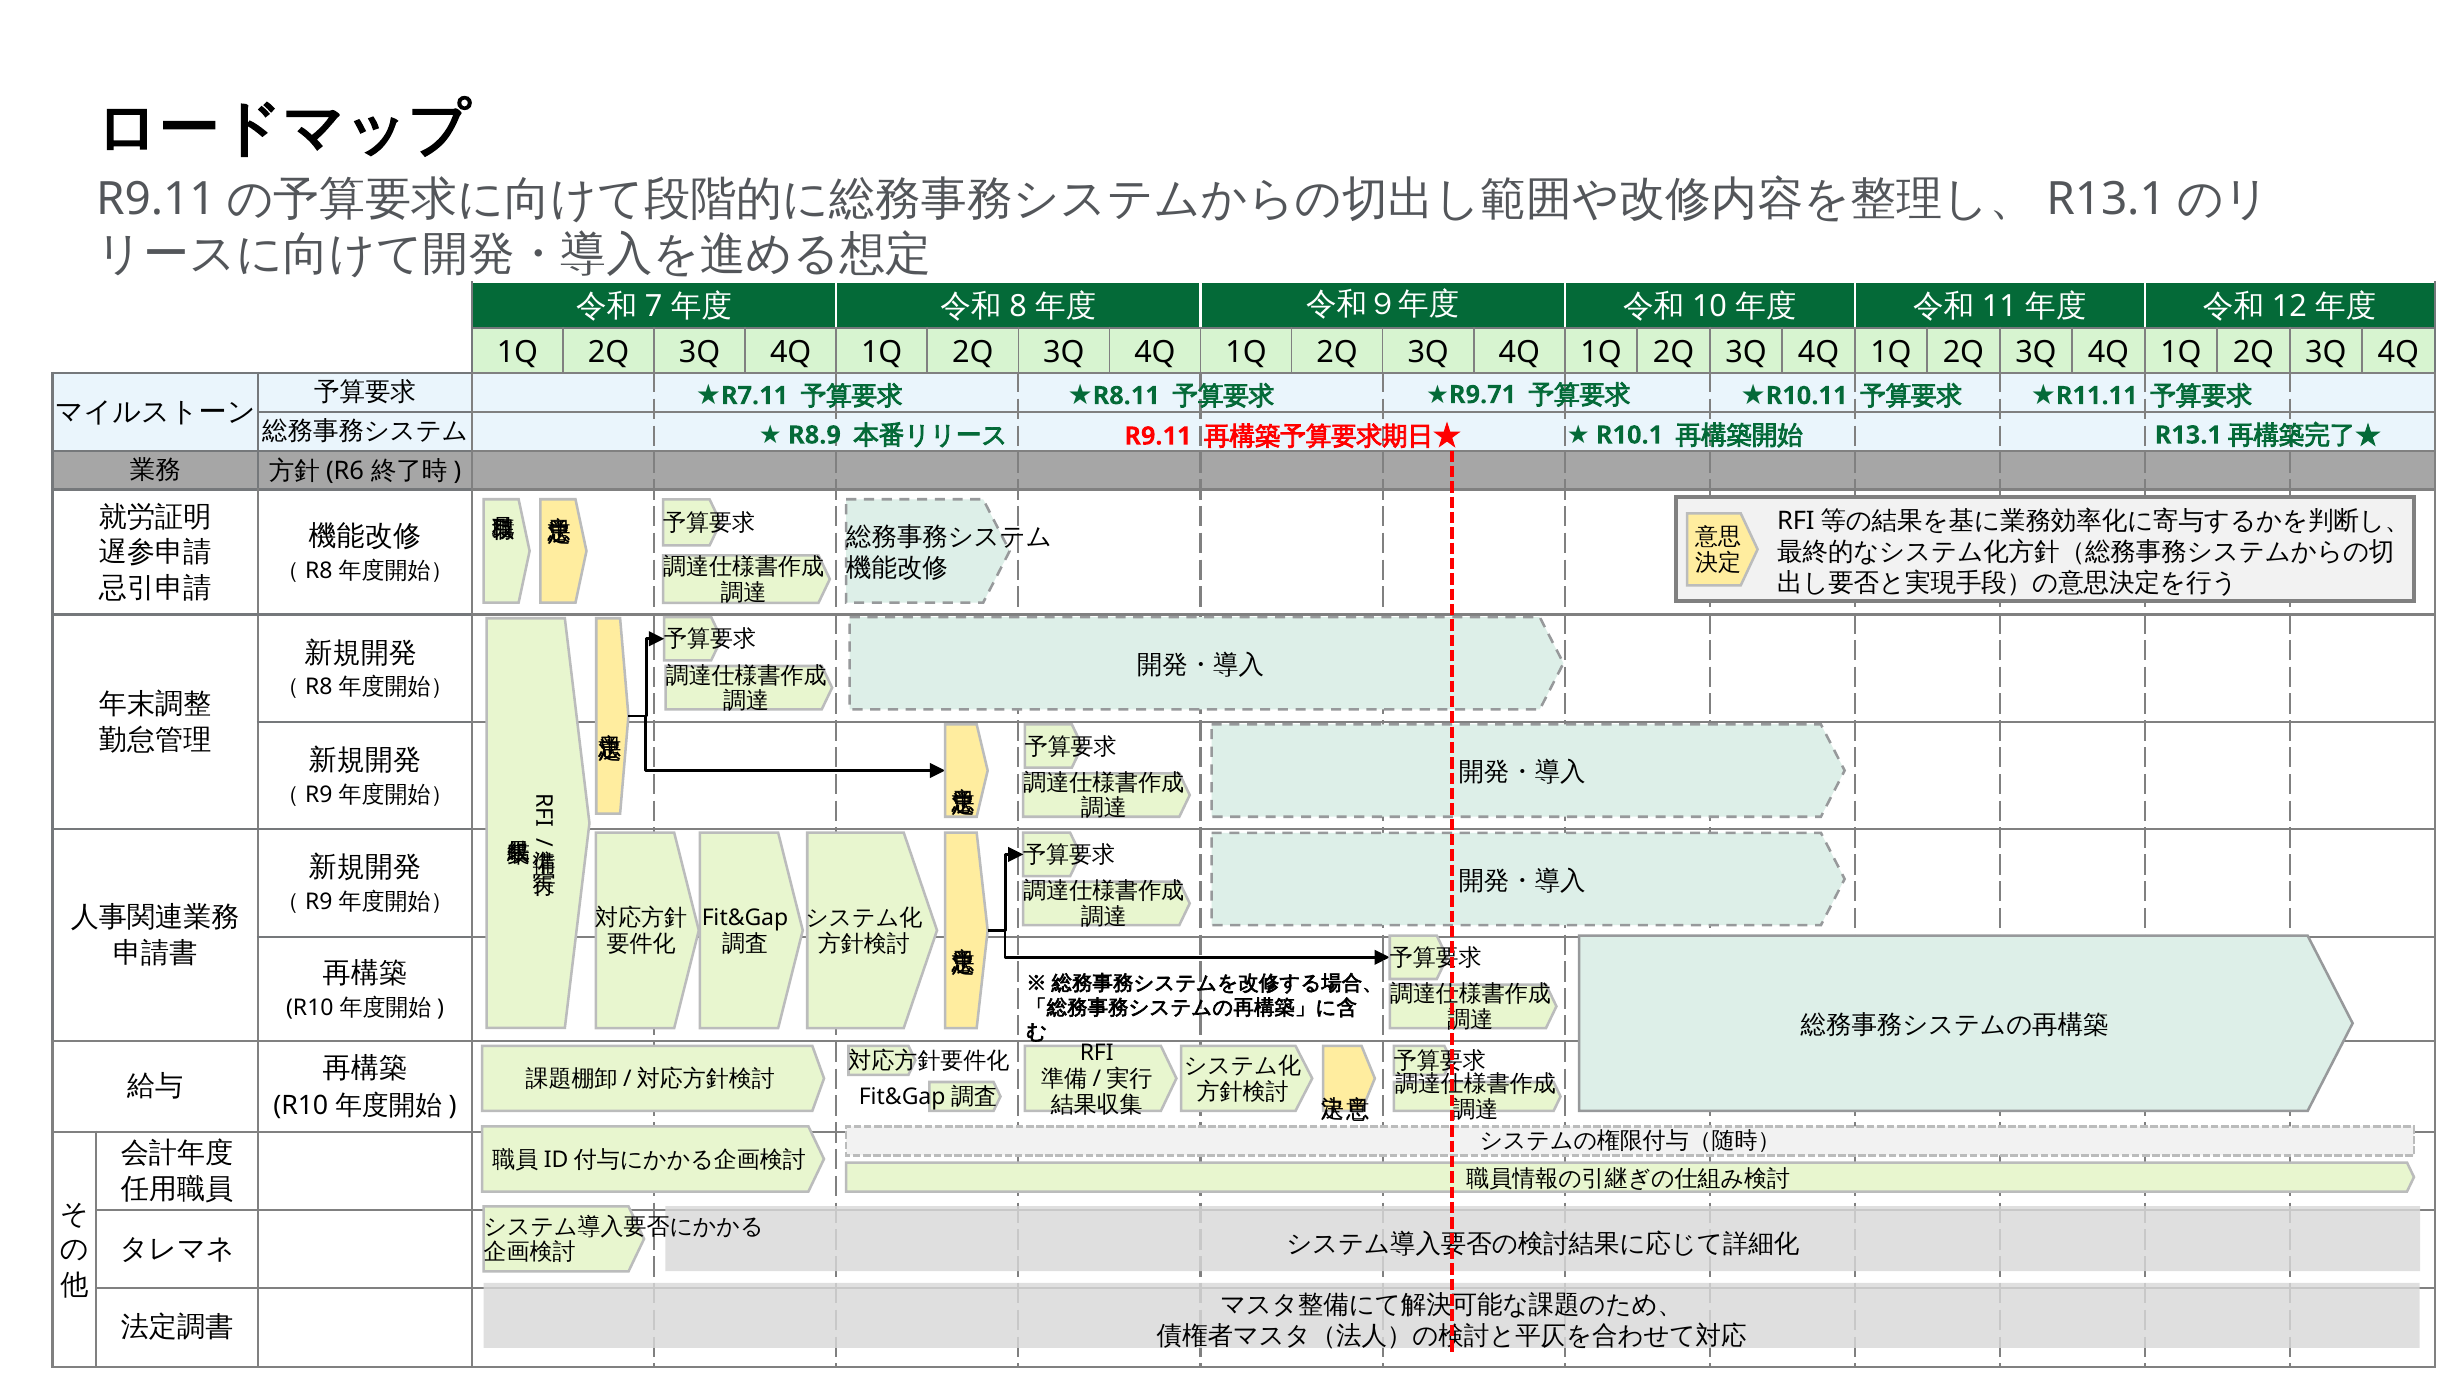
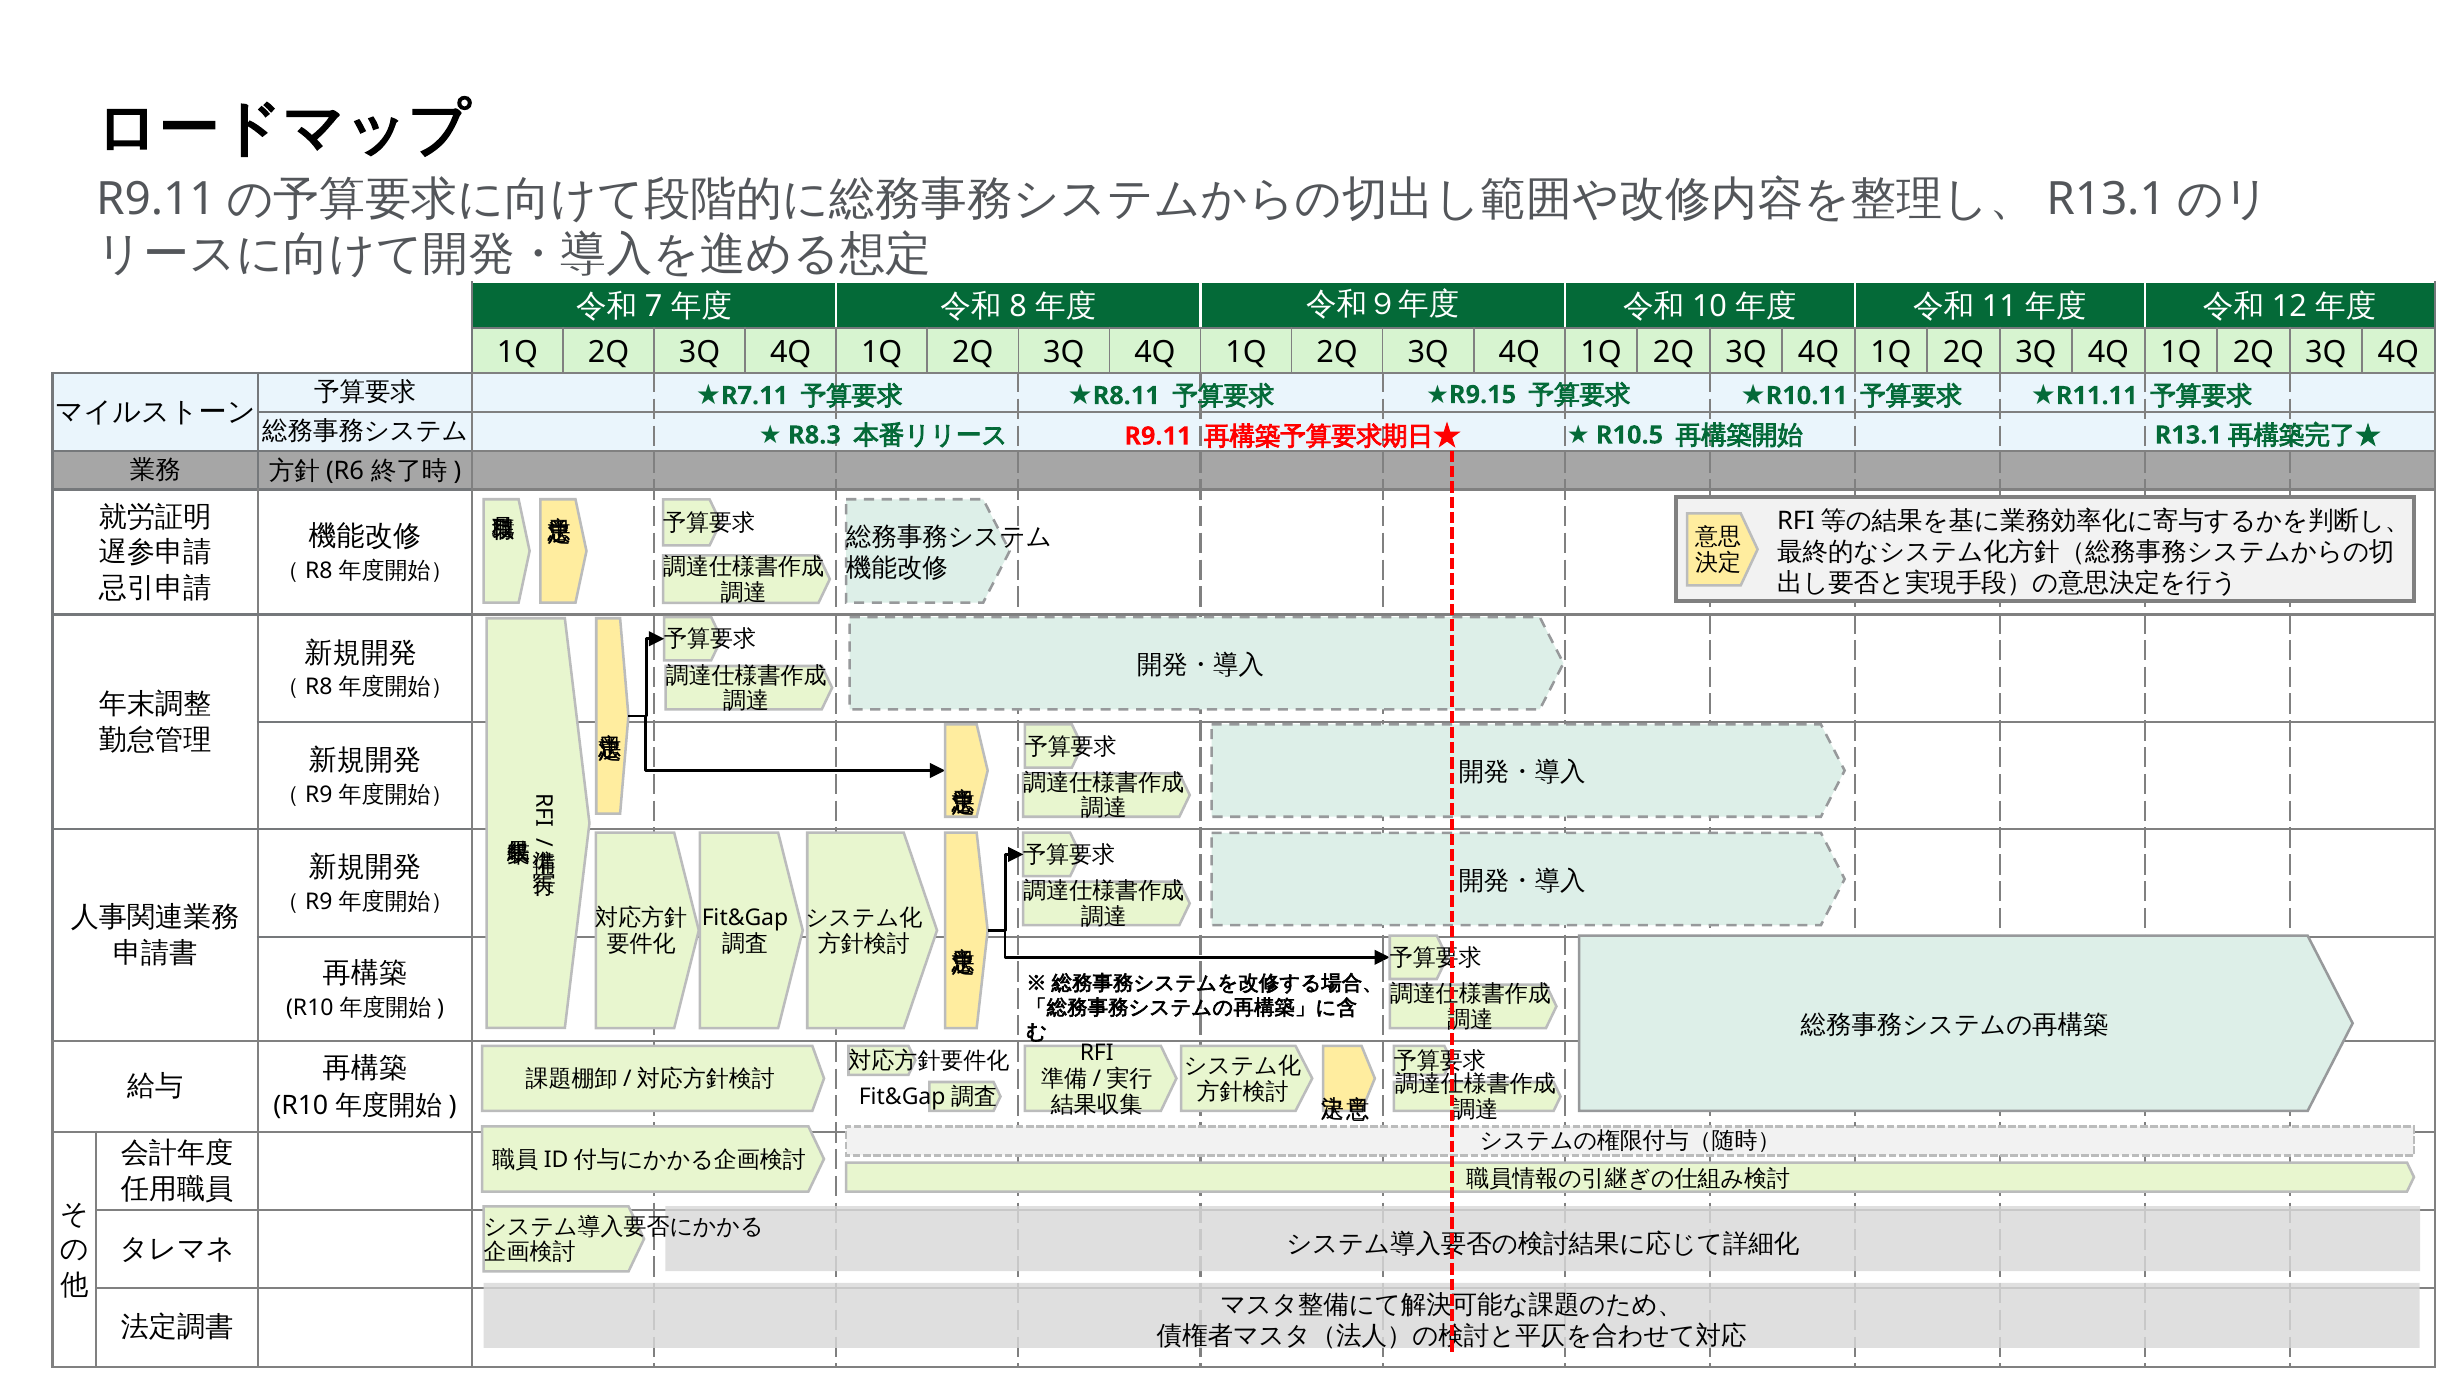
R9.71: R9.71 -> R9.15
R8.9: R8.9 -> R8.3
R10.1: R10.1 -> R10.5
